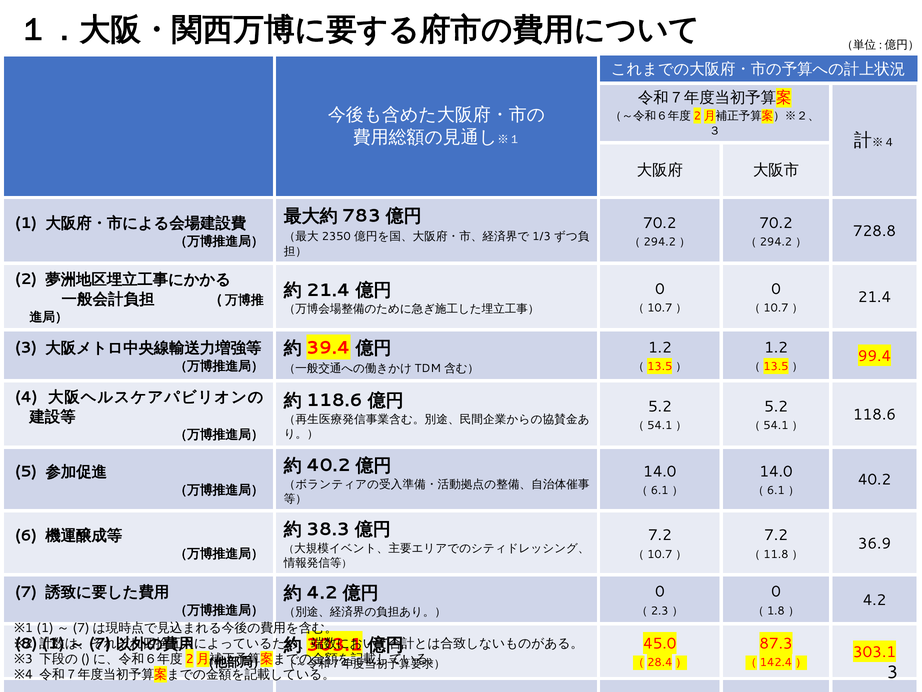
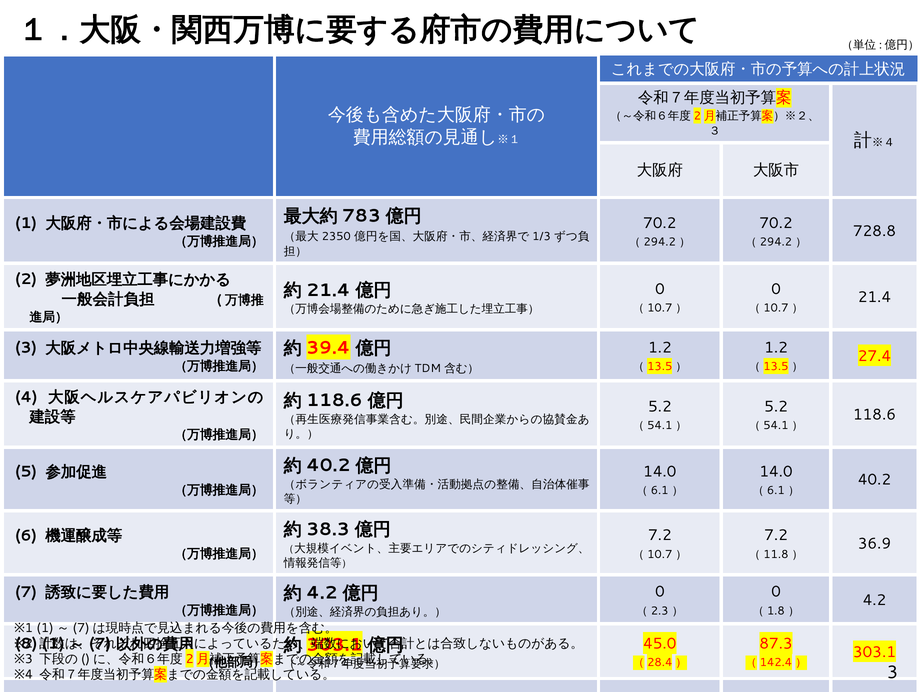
99.4: 99.4 -> 27.4
